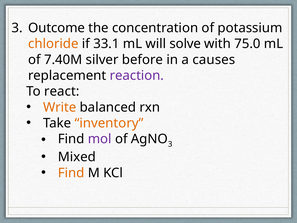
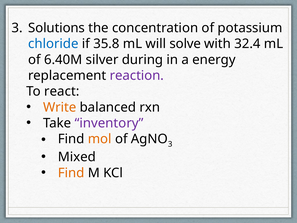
Outcome: Outcome -> Solutions
chloride colour: orange -> blue
33.1: 33.1 -> 35.8
75.0: 75.0 -> 32.4
7.40M: 7.40M -> 6.40M
before: before -> during
causes: causes -> energy
inventory colour: orange -> purple
mol colour: purple -> orange
